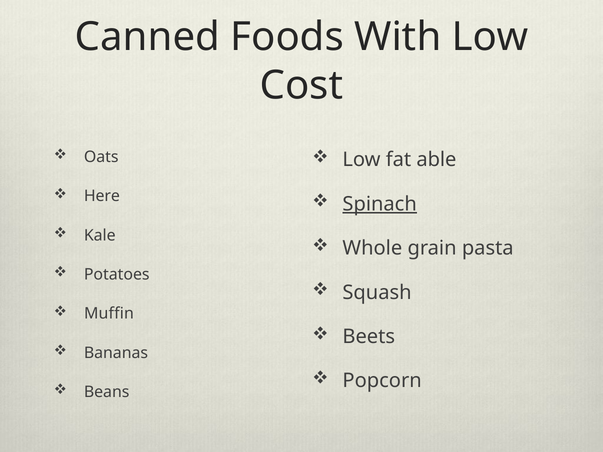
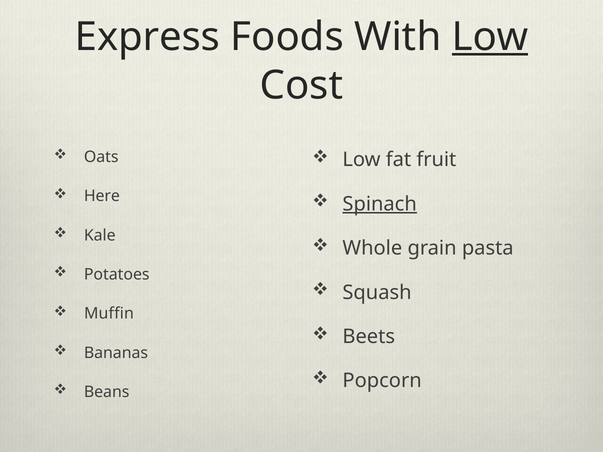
Canned: Canned -> Express
Low at (490, 37) underline: none -> present
able: able -> fruit
